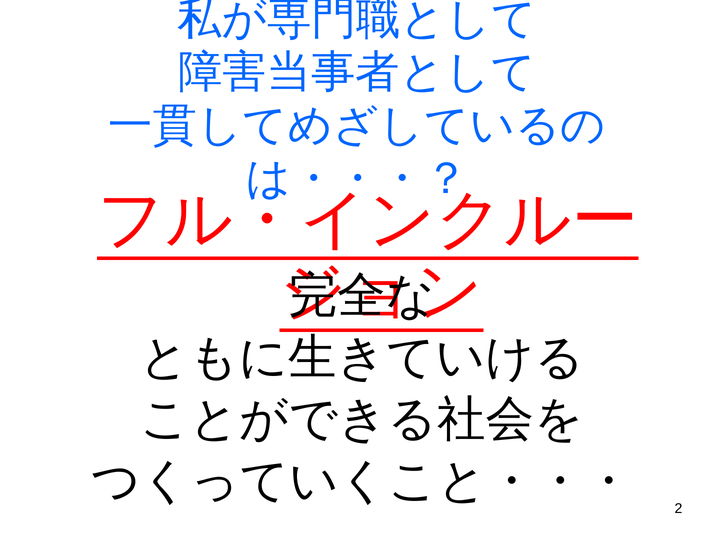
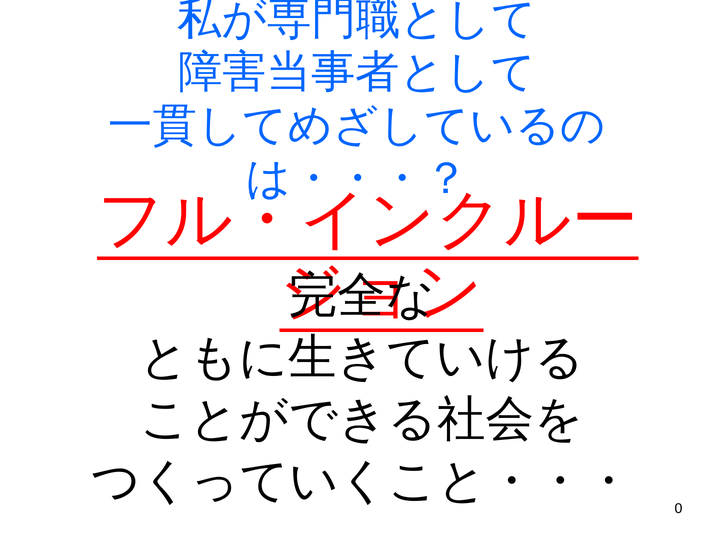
2: 2 -> 0
